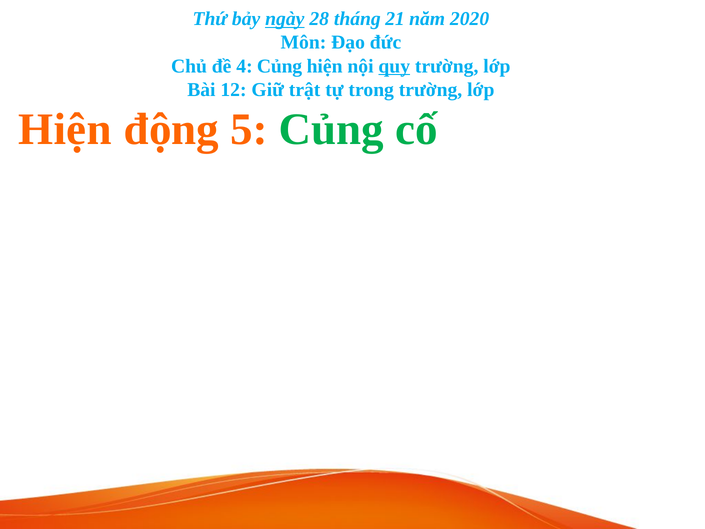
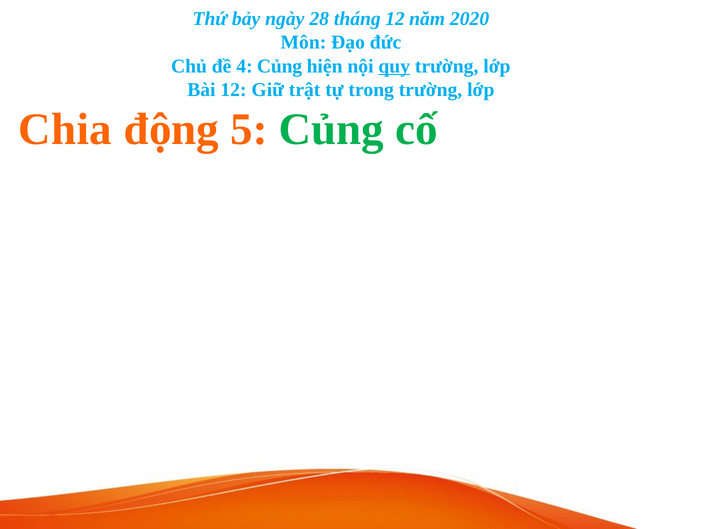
ngày underline: present -> none
tháng 21: 21 -> 12
Hiện at (65, 129): Hiện -> Chia
